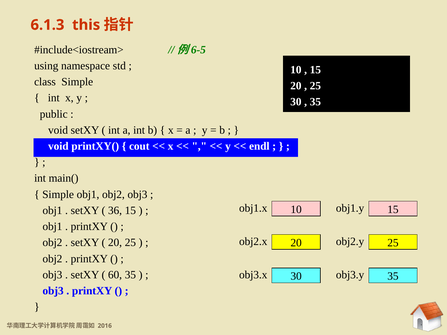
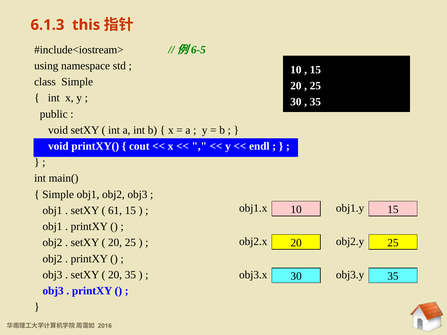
36: 36 -> 61
60 at (115, 275): 60 -> 20
